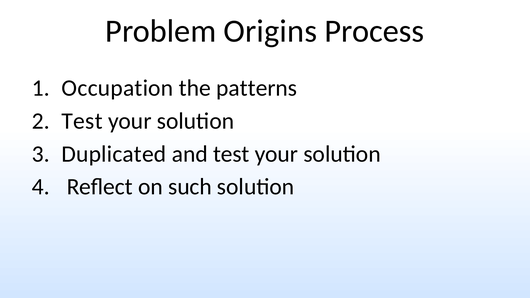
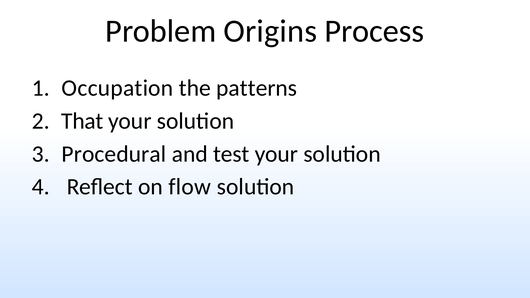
Test at (82, 121): Test -> That
Duplicated: Duplicated -> Procedural
such: such -> flow
